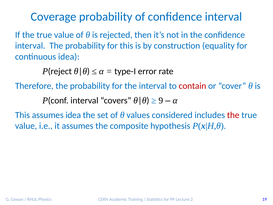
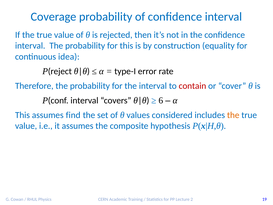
9: 9 -> 6
assumes idea: idea -> find
the at (233, 115) colour: red -> orange
